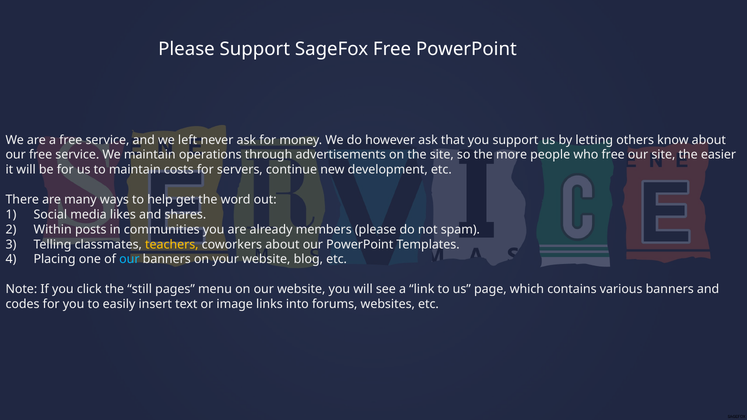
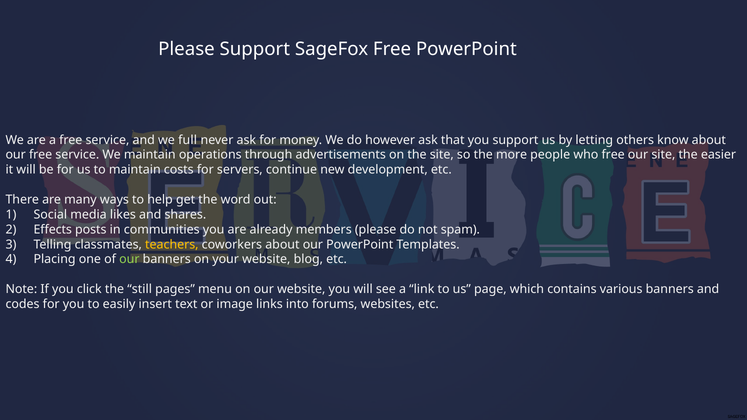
left: left -> full
Within: Within -> Effects
our at (129, 259) colour: light blue -> light green
